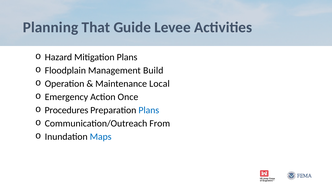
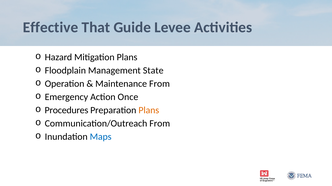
Planning: Planning -> Effective
Build: Build -> State
Maintenance Local: Local -> From
Plans at (149, 111) colour: blue -> orange
